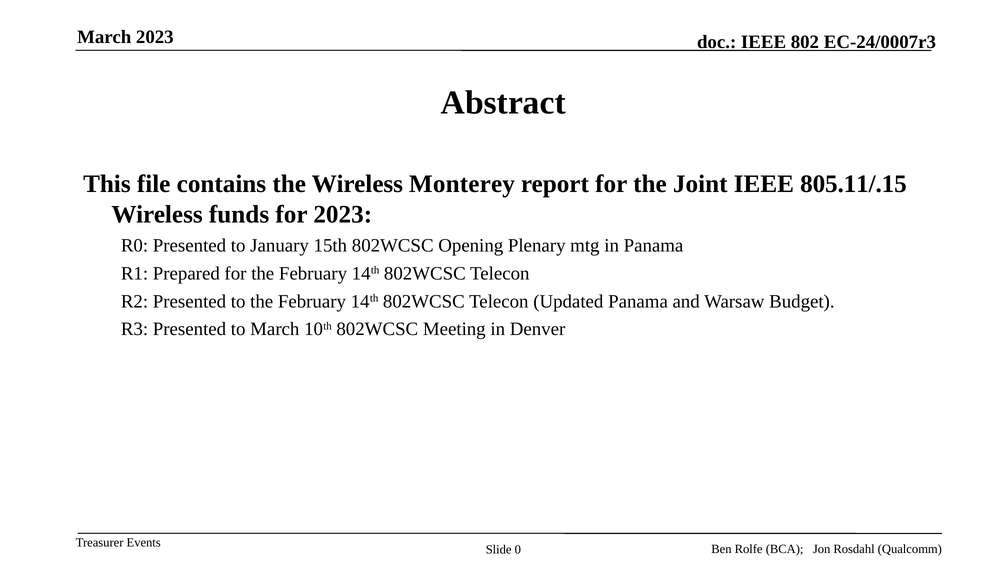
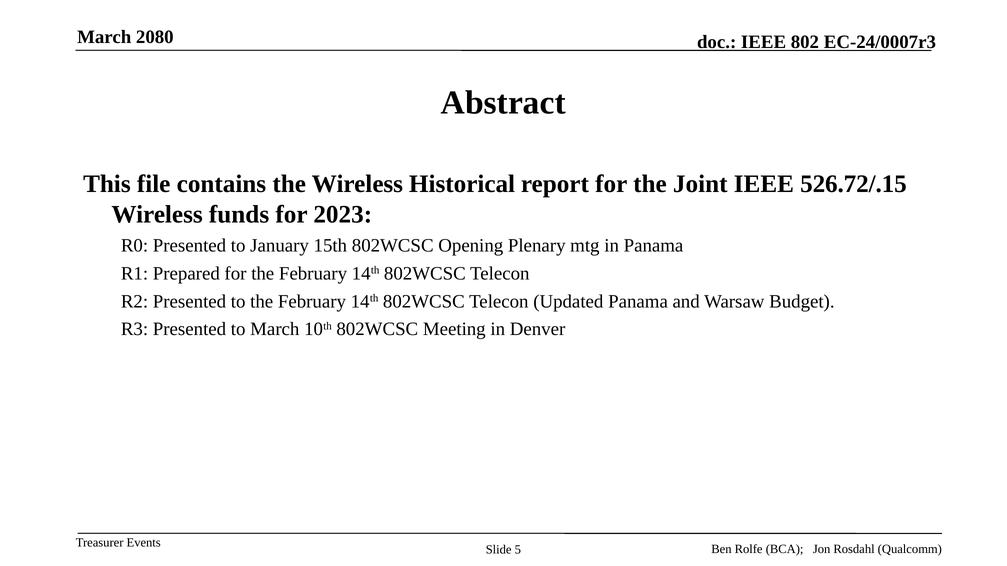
March 2023: 2023 -> 2080
Monterey: Monterey -> Historical
805.11/.15: 805.11/.15 -> 526.72/.15
0: 0 -> 5
